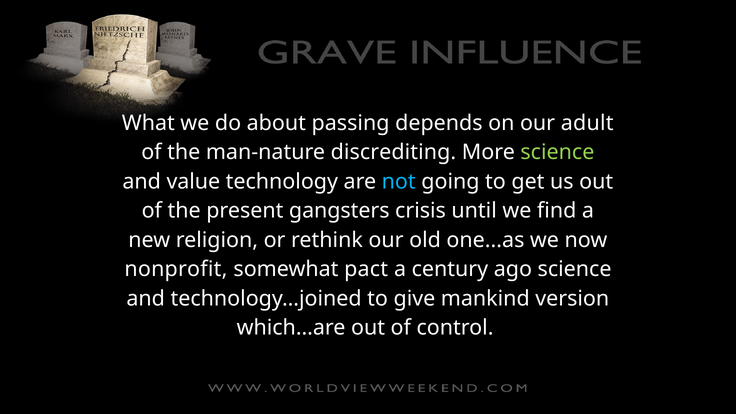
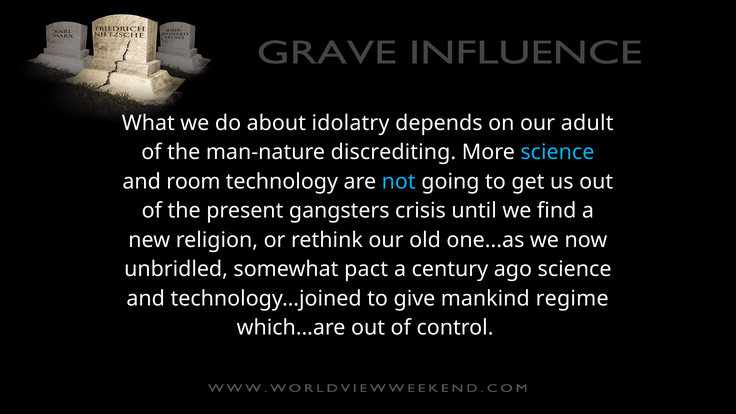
passing: passing -> idolatry
science at (557, 152) colour: light green -> light blue
value: value -> room
nonprofit: nonprofit -> unbridled
version: version -> regime
